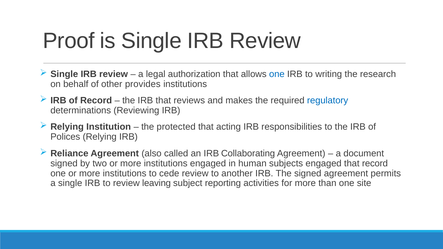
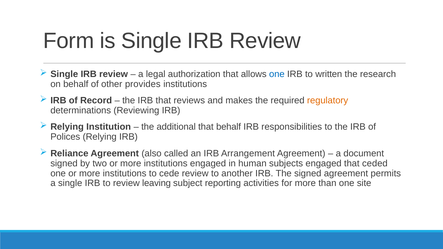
Proof: Proof -> Form
writing: writing -> written
regulatory colour: blue -> orange
protected: protected -> additional
that acting: acting -> behalf
Collaborating: Collaborating -> Arrangement
that record: record -> ceded
